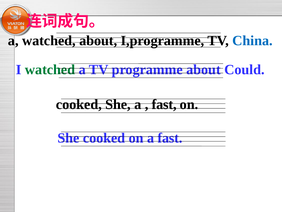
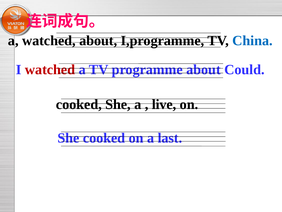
watched at (50, 69) colour: green -> red
fast at (164, 104): fast -> live
a fast: fast -> last
